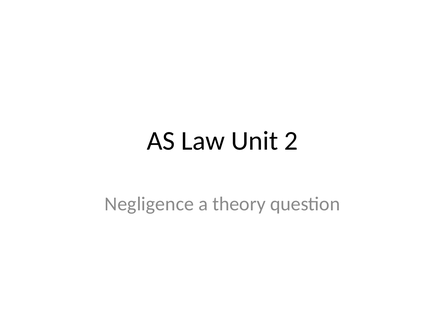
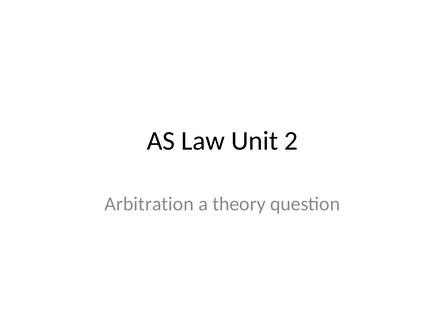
Negligence: Negligence -> Arbitration
